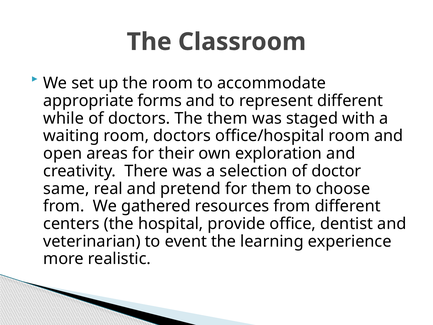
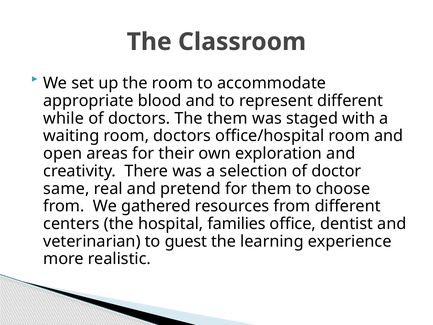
forms: forms -> blood
provide: provide -> families
event: event -> guest
